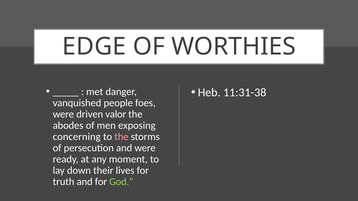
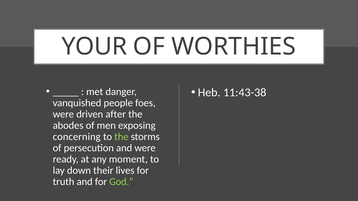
EDGE: EDGE -> YOUR
11:31-38: 11:31-38 -> 11:43-38
valor: valor -> after
the at (121, 137) colour: pink -> light green
